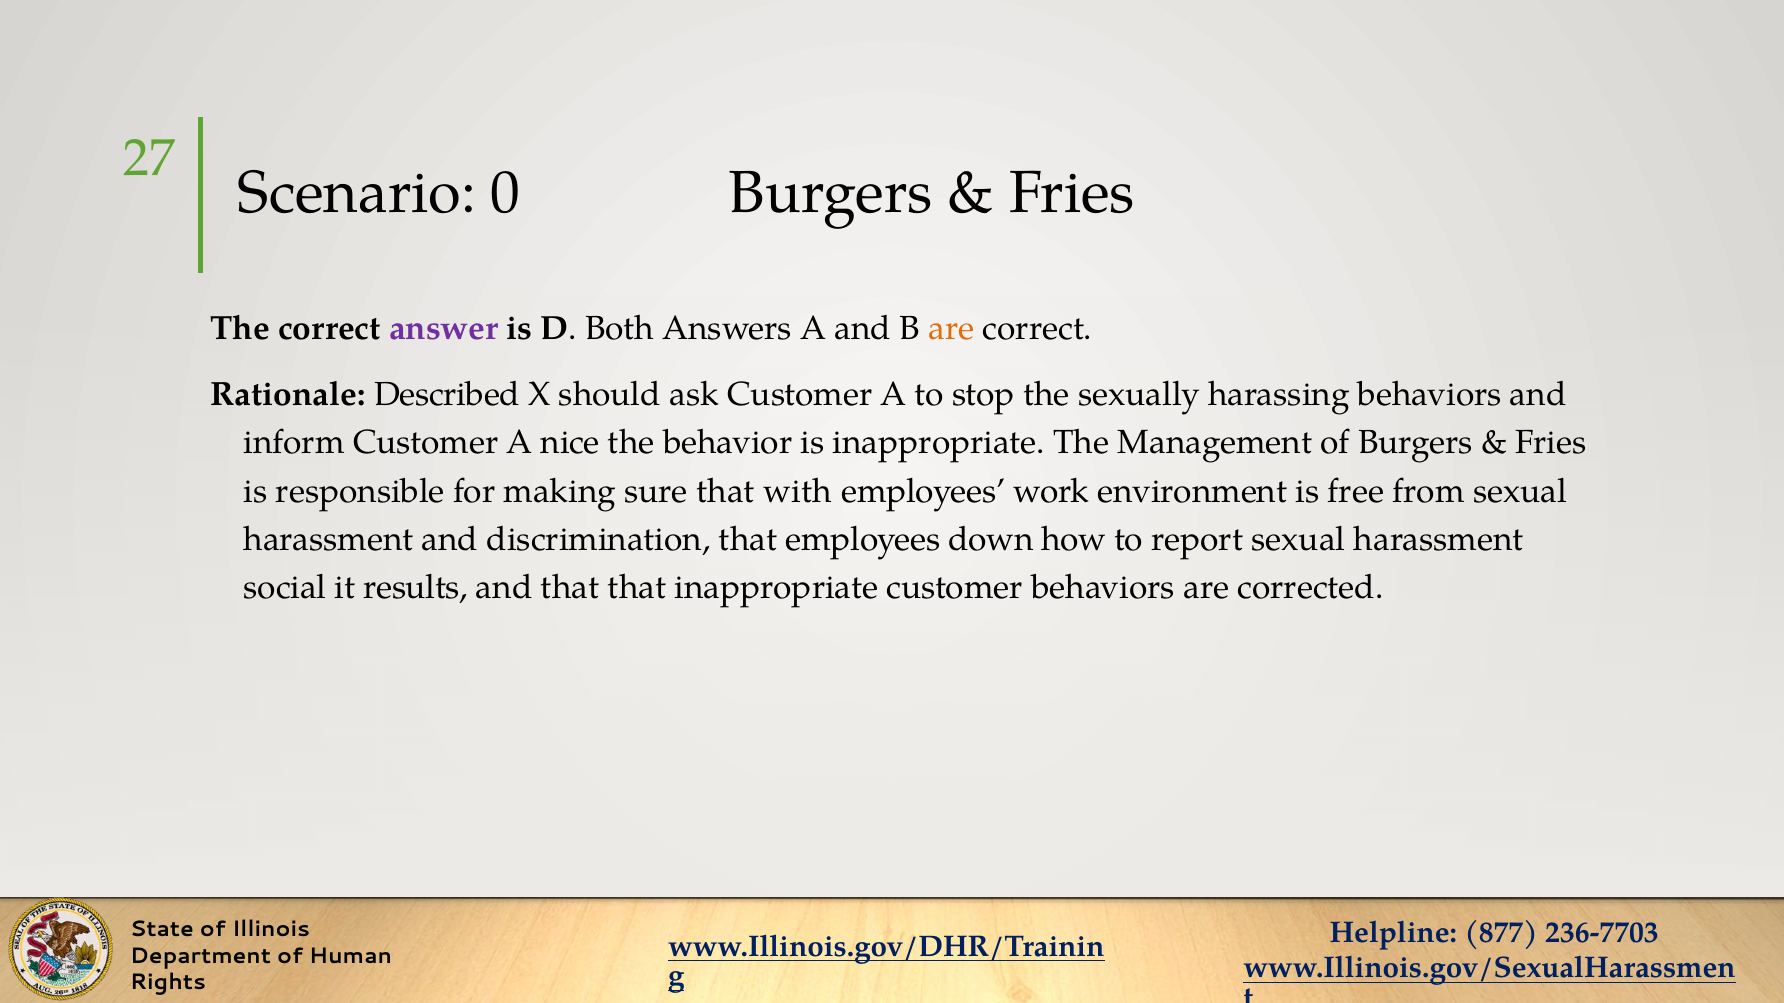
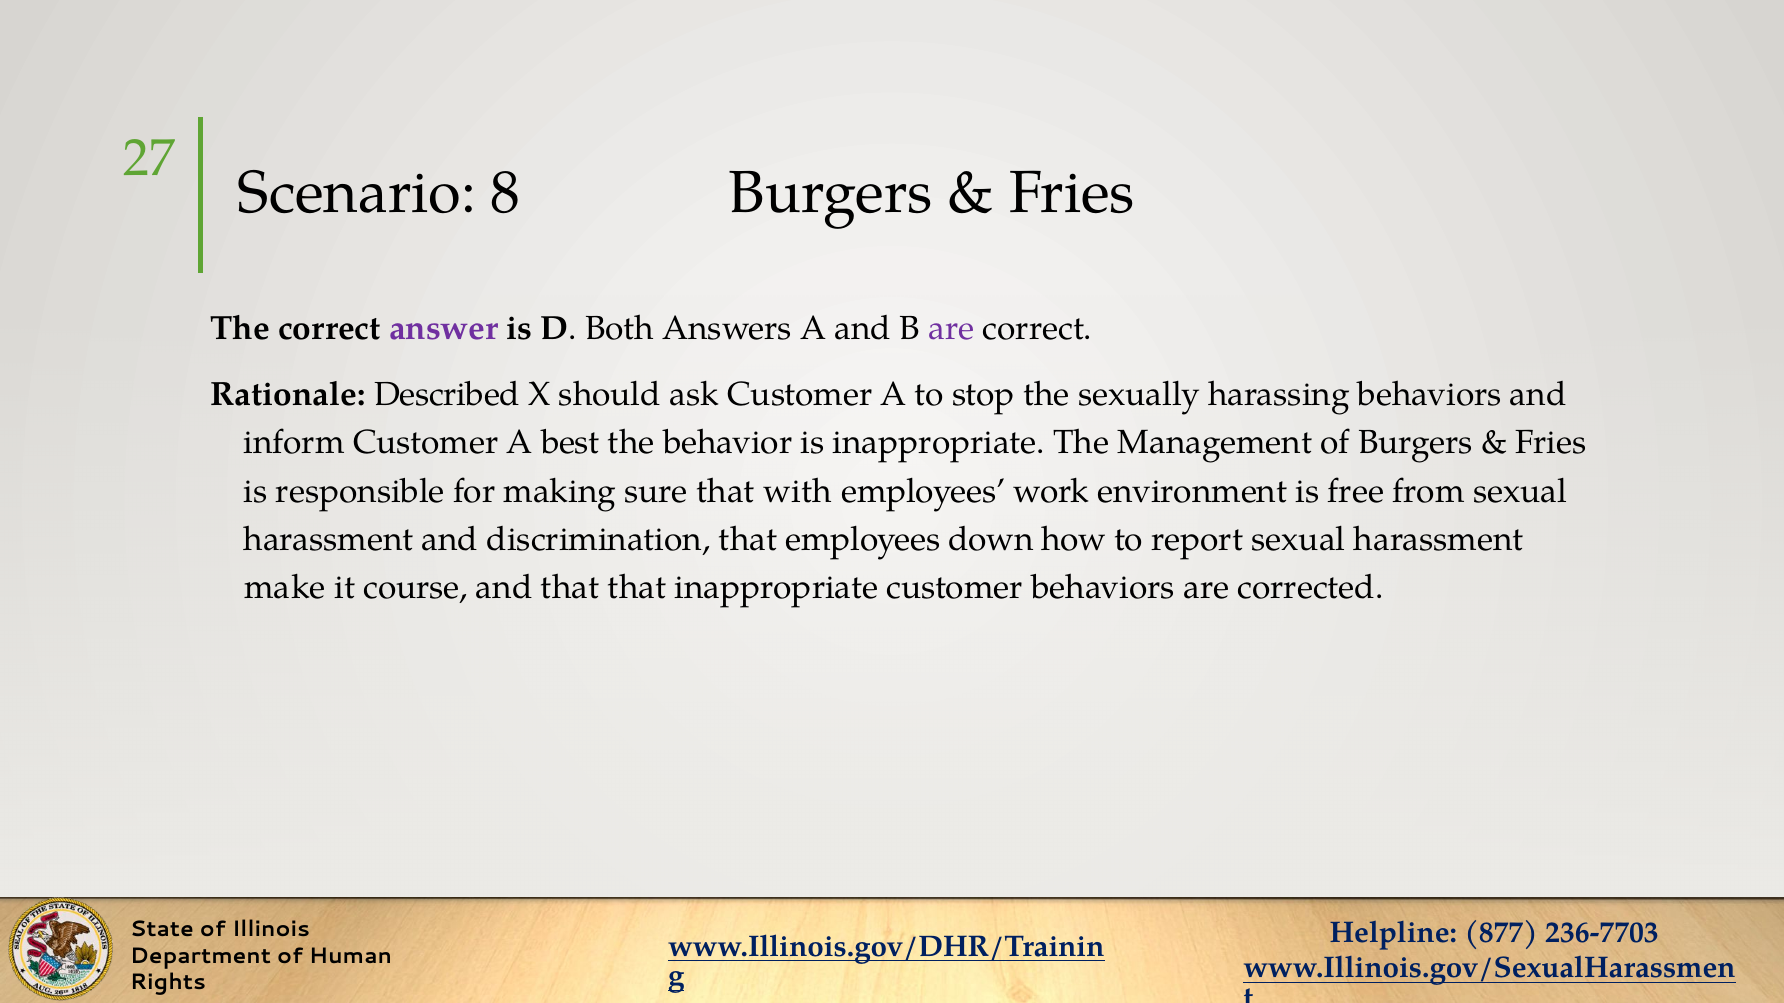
0: 0 -> 8
are at (951, 328) colour: orange -> purple
nice: nice -> best
social: social -> make
results: results -> course
